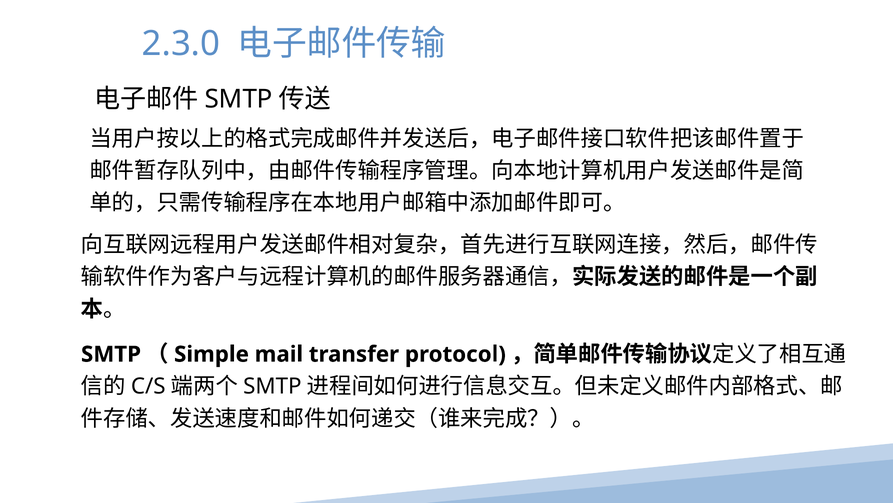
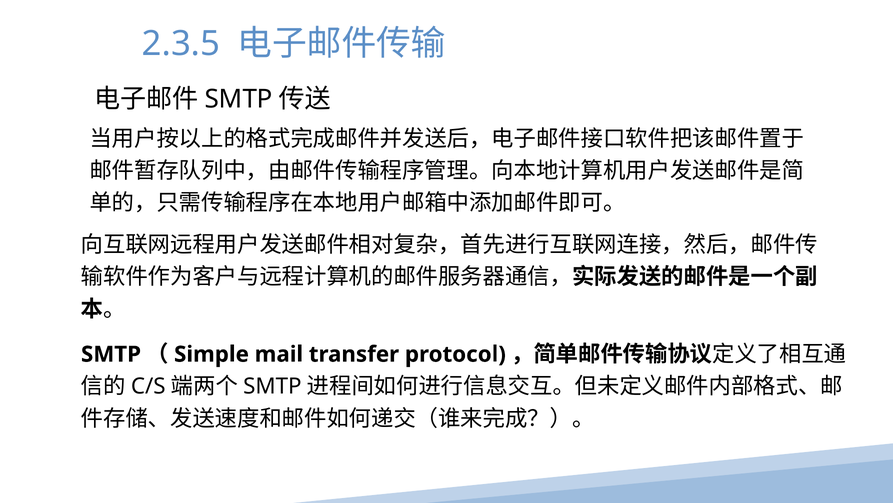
2.3.0: 2.3.0 -> 2.3.5
